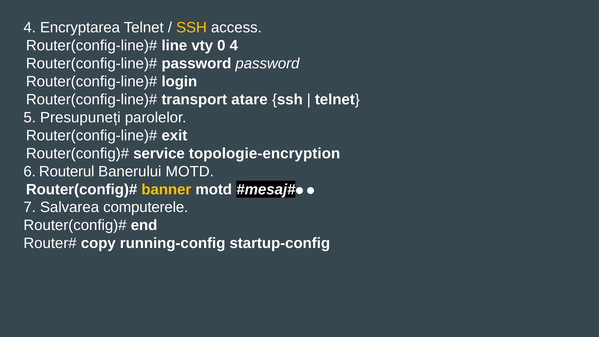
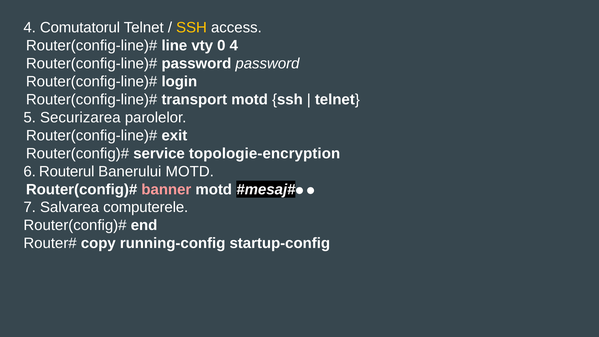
Encryptarea: Encryptarea -> Comutatorul
transport atare: atare -> motd
Presupuneți: Presupuneți -> Securizarea
banner colour: yellow -> pink
